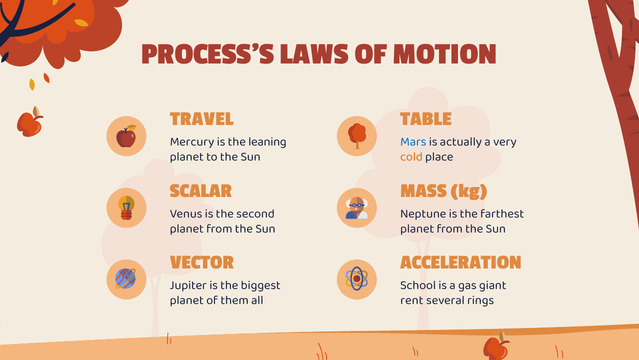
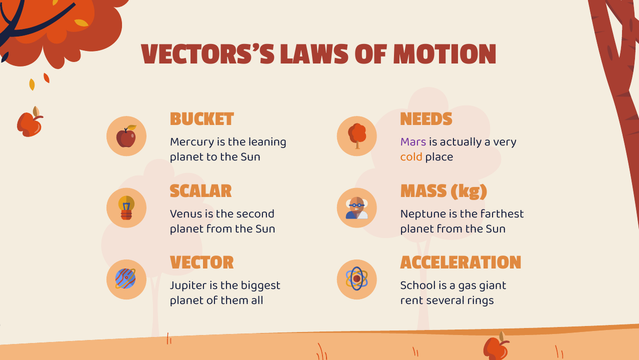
PROCESS’S: PROCESS’S -> VECTORS’S
TRAVEL: TRAVEL -> BUCKET
TABLE: TABLE -> NEEDS
Mars colour: blue -> purple
